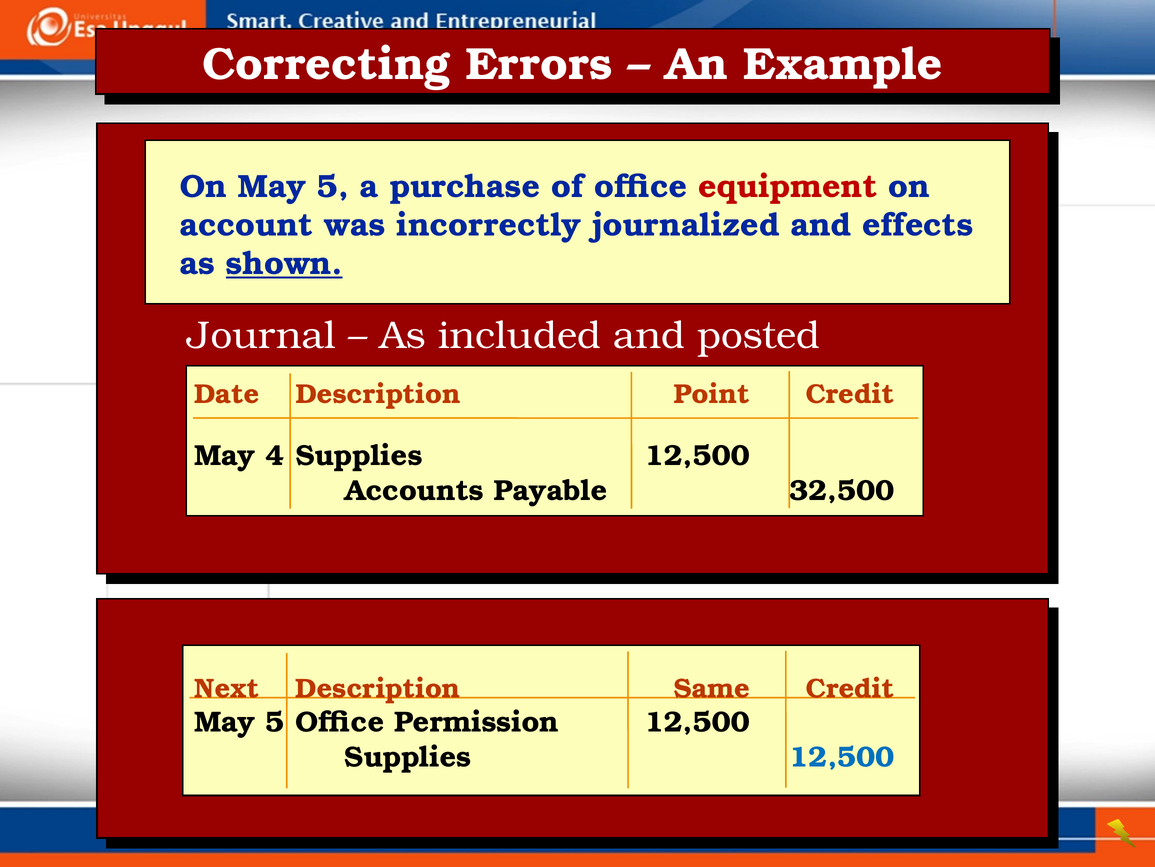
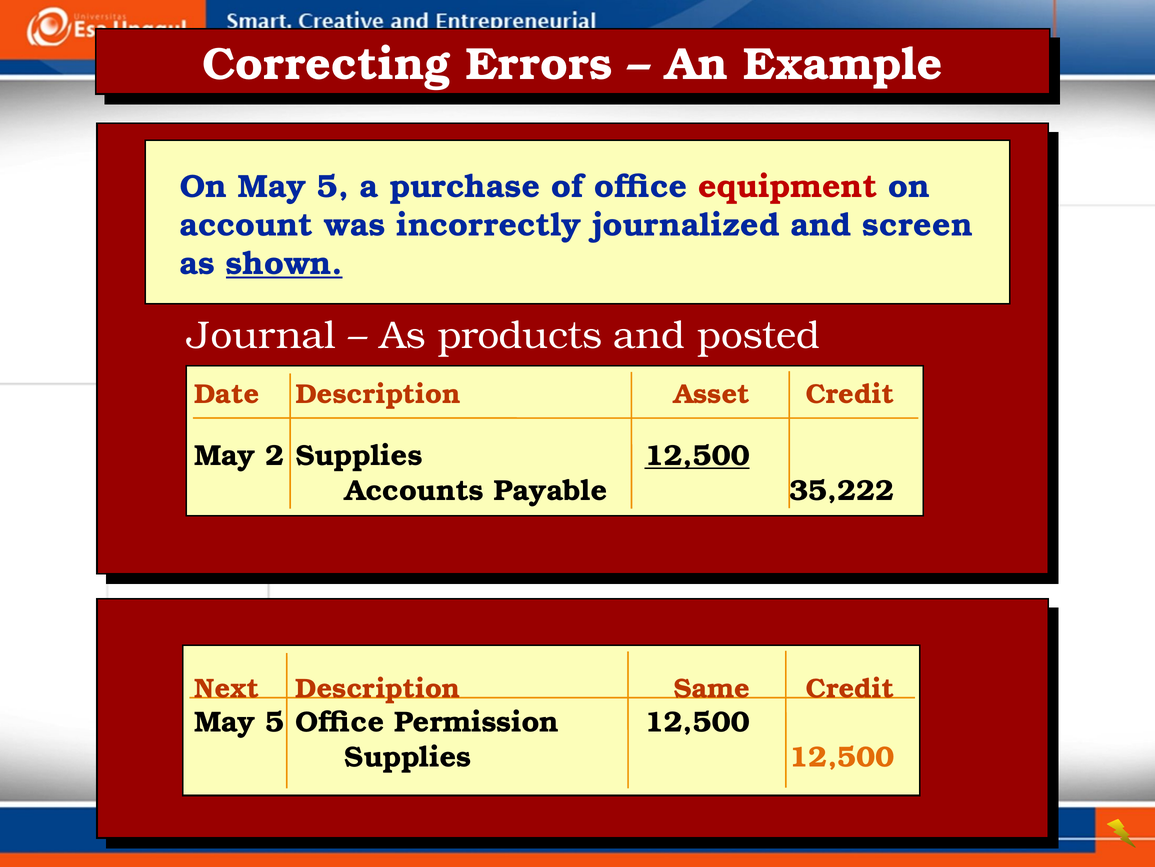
effects: effects -> screen
included: included -> products
Point: Point -> Asset
4: 4 -> 2
12,500 at (697, 456) underline: none -> present
32,500: 32,500 -> 35,222
12,500 at (842, 756) colour: blue -> orange
